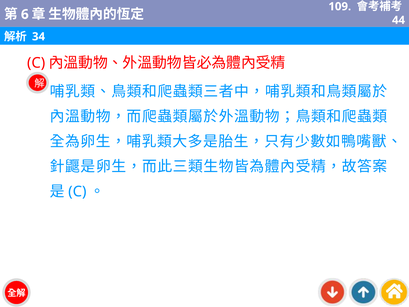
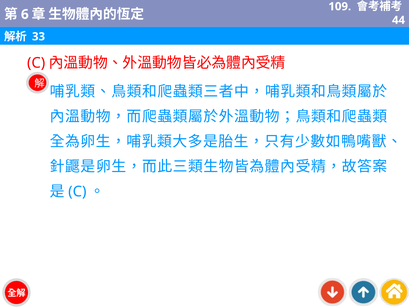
34: 34 -> 33
